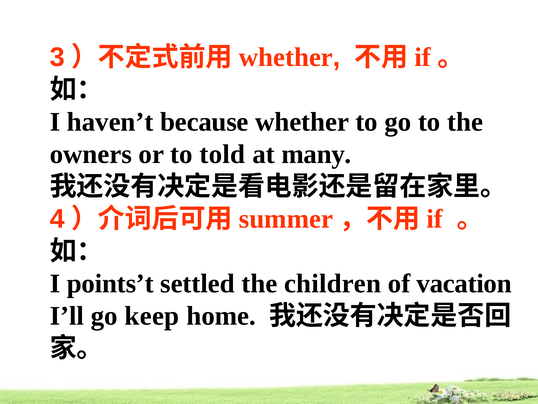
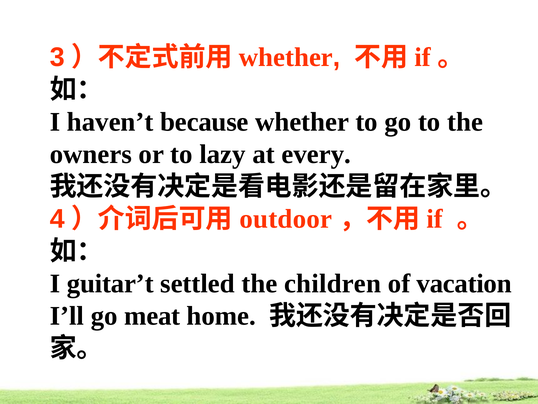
told: told -> lazy
many: many -> every
summer: summer -> outdoor
points’t: points’t -> guitar’t
keep: keep -> meat
